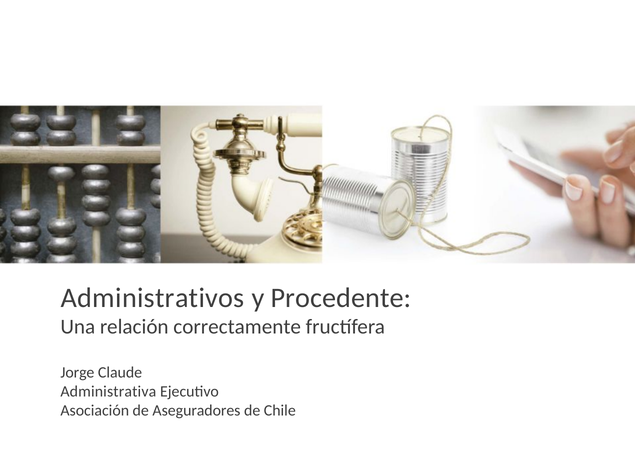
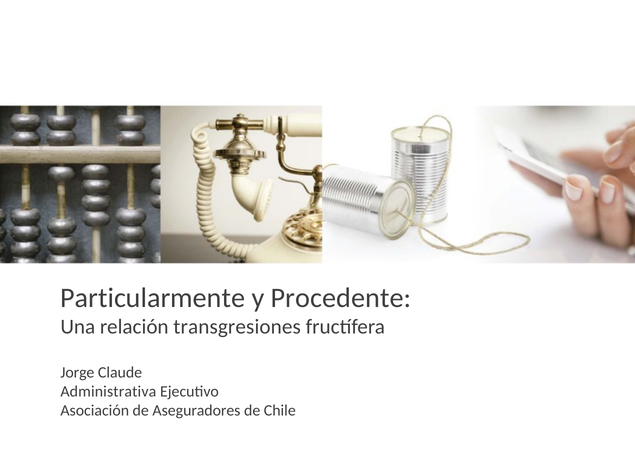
Administrativos: Administrativos -> Particularmente
correctamente: correctamente -> transgresiones
